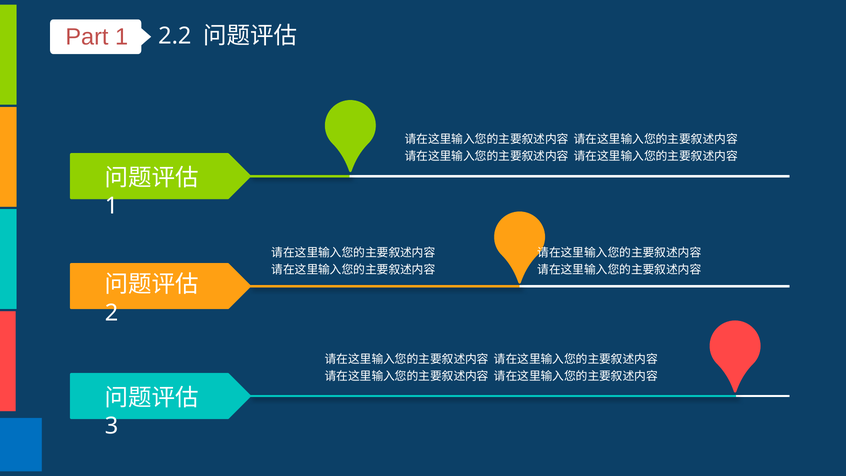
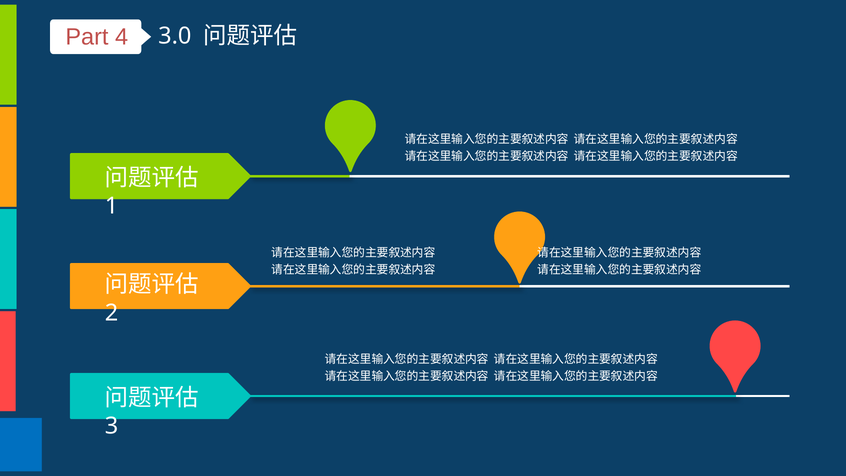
Part 1: 1 -> 4
2.2: 2.2 -> 3.0
